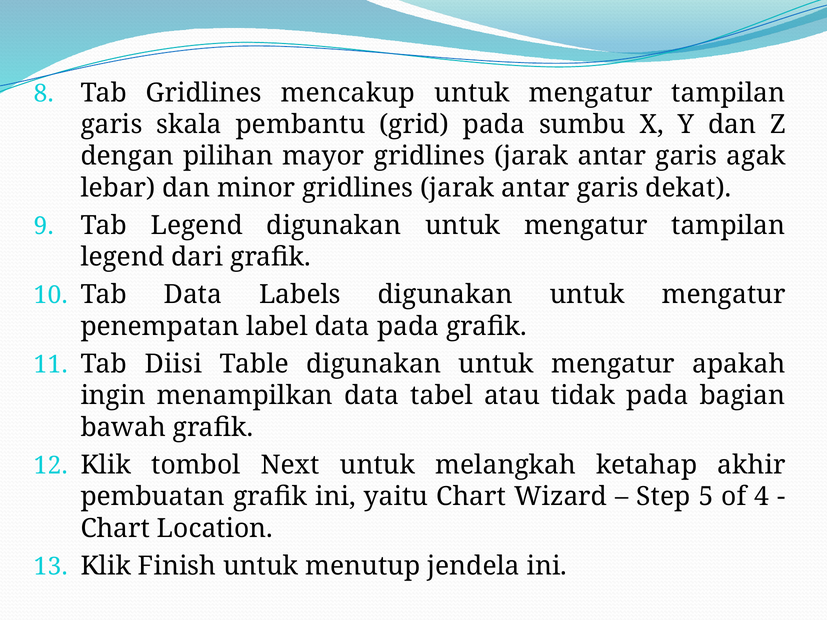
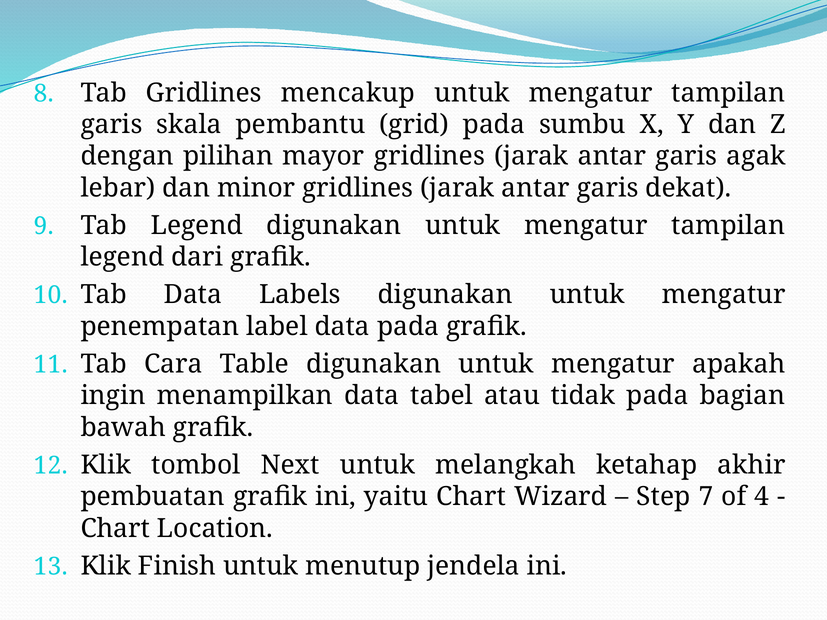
Diisi: Diisi -> Cara
5: 5 -> 7
